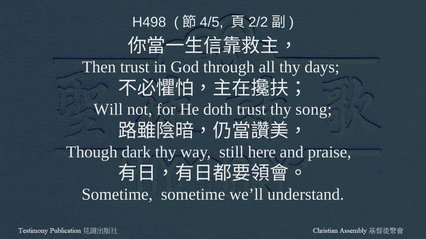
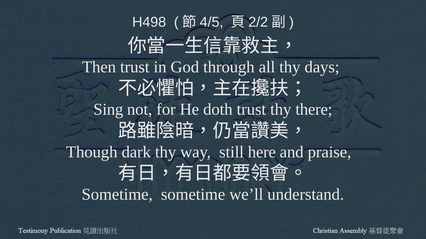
Will: Will -> Sing
song: song -> there
